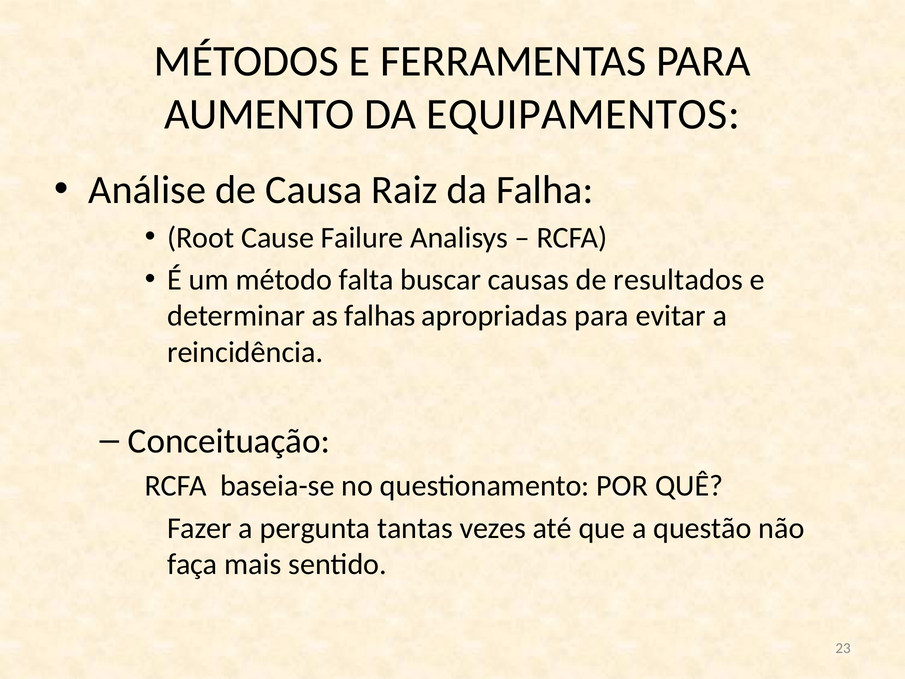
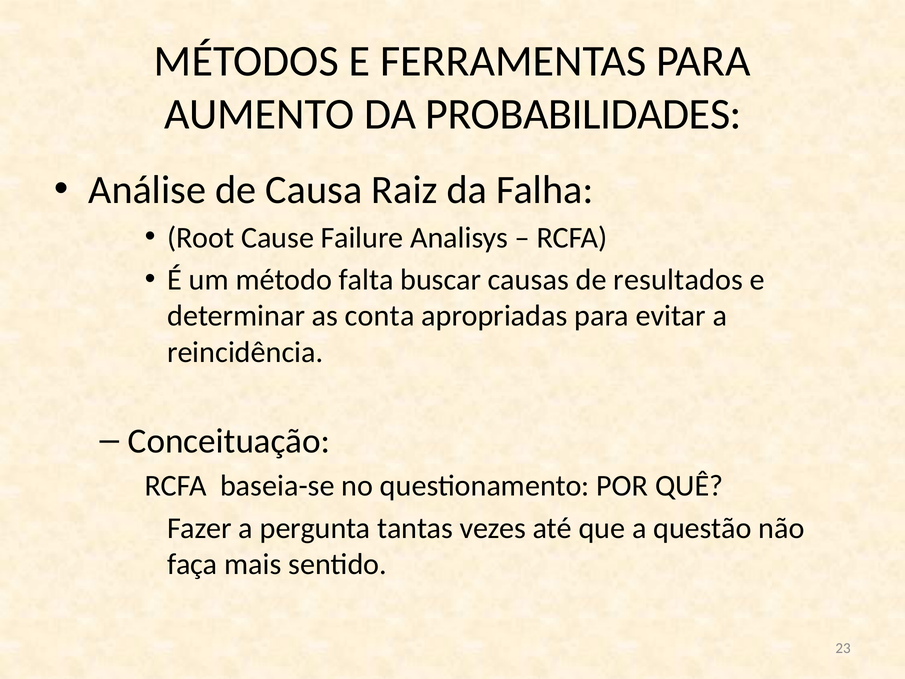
EQUIPAMENTOS: EQUIPAMENTOS -> PROBABILIDADES
falhas: falhas -> conta
